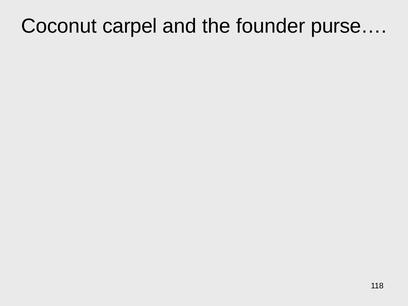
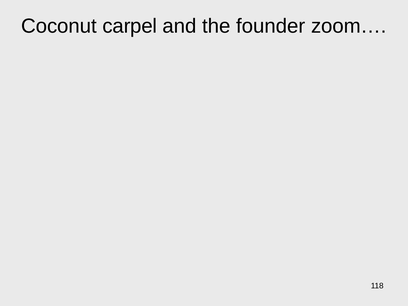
purse…: purse… -> zoom…
